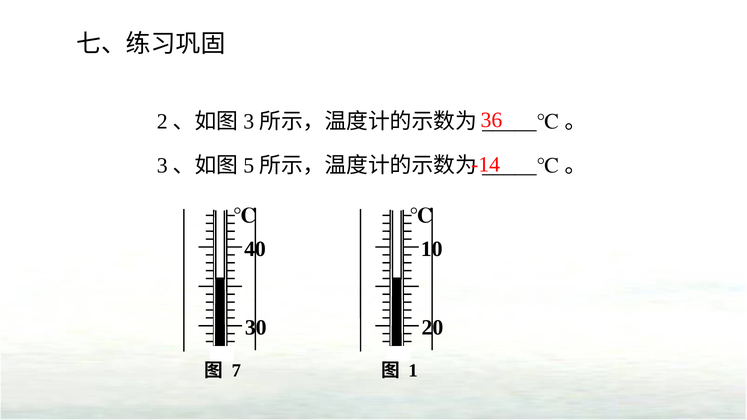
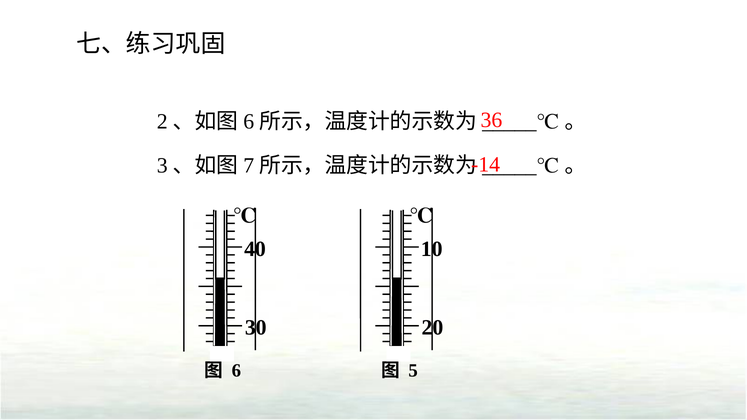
3 at (249, 122): 3 -> 6
5: 5 -> 7
7 at (236, 371): 7 -> 6
1: 1 -> 5
